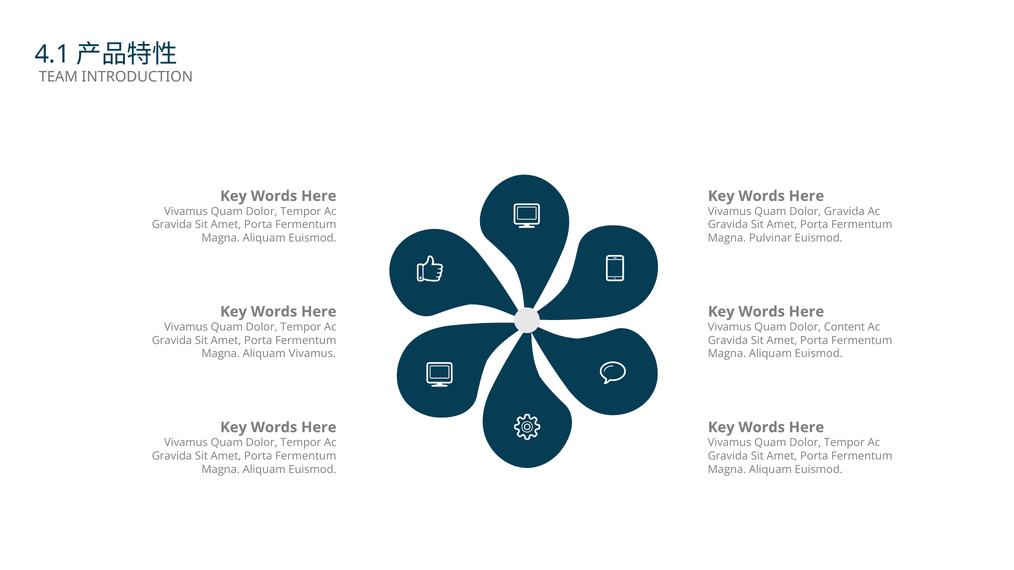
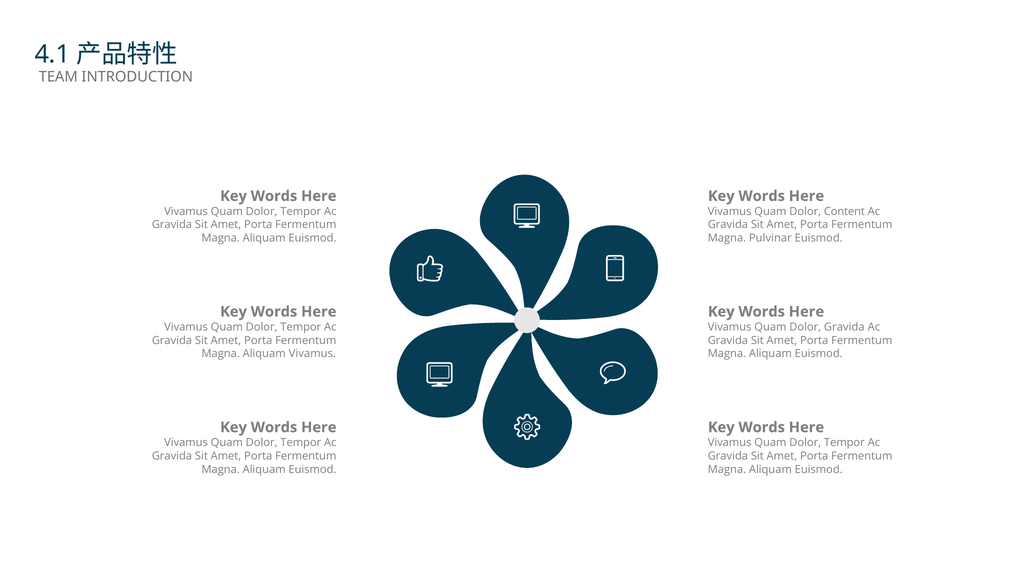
Dolor Gravida: Gravida -> Content
Dolor Content: Content -> Gravida
